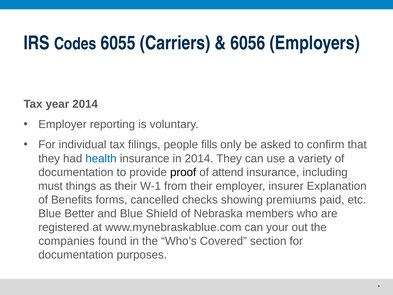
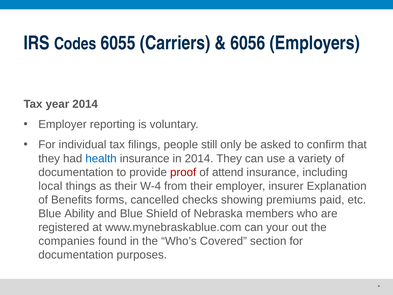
fills: fills -> still
proof colour: black -> red
must: must -> local
W-1: W-1 -> W-4
Better: Better -> Ability
